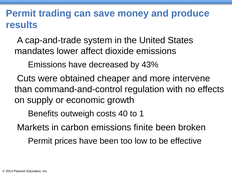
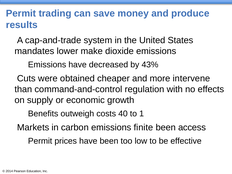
affect: affect -> make
broken: broken -> access
